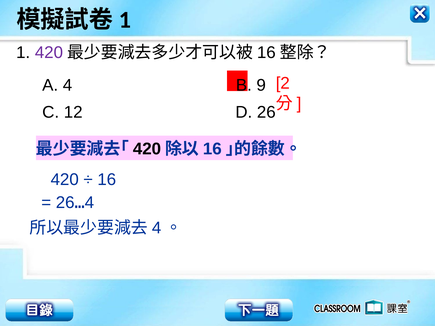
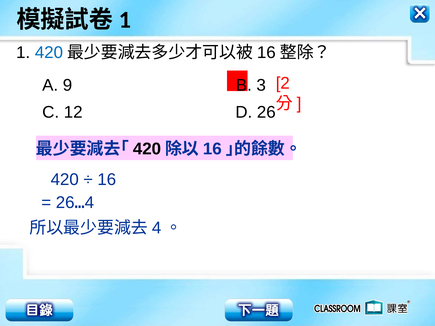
420 at (49, 53) colour: purple -> blue
A 4: 4 -> 9
9: 9 -> 3
